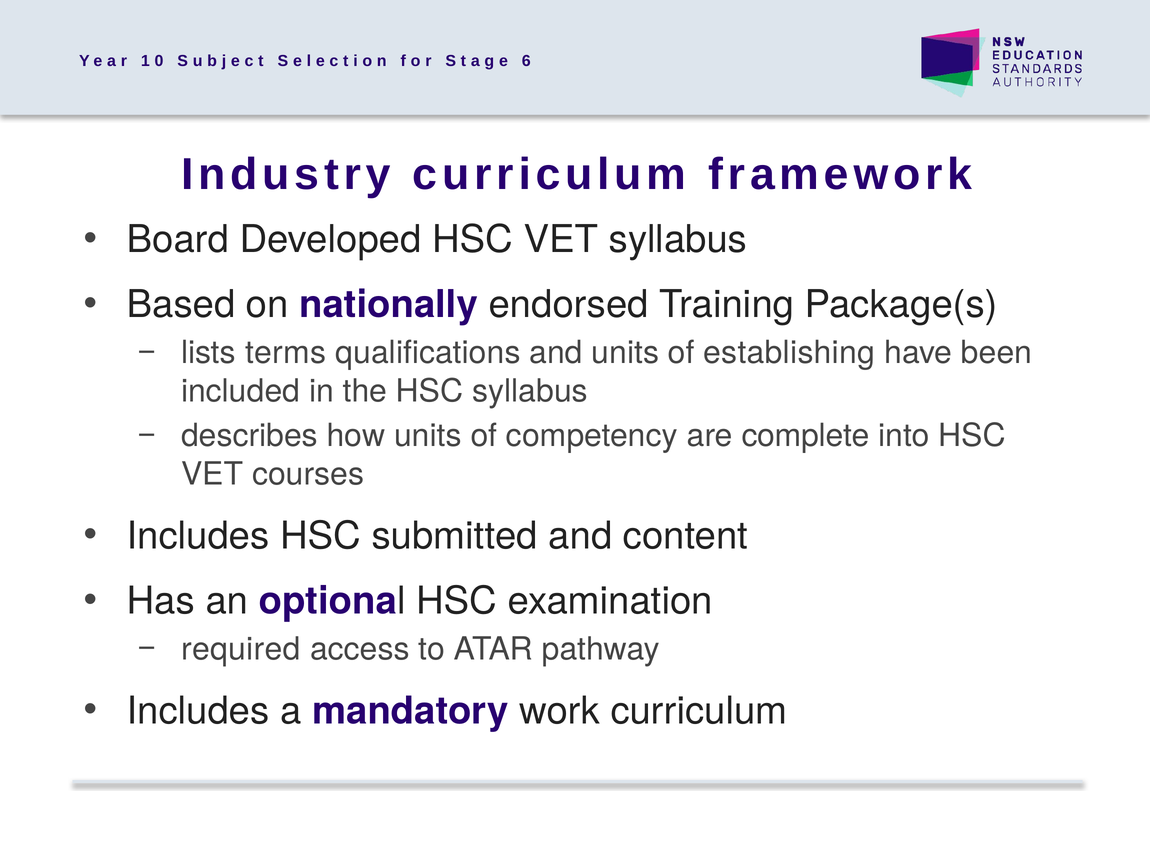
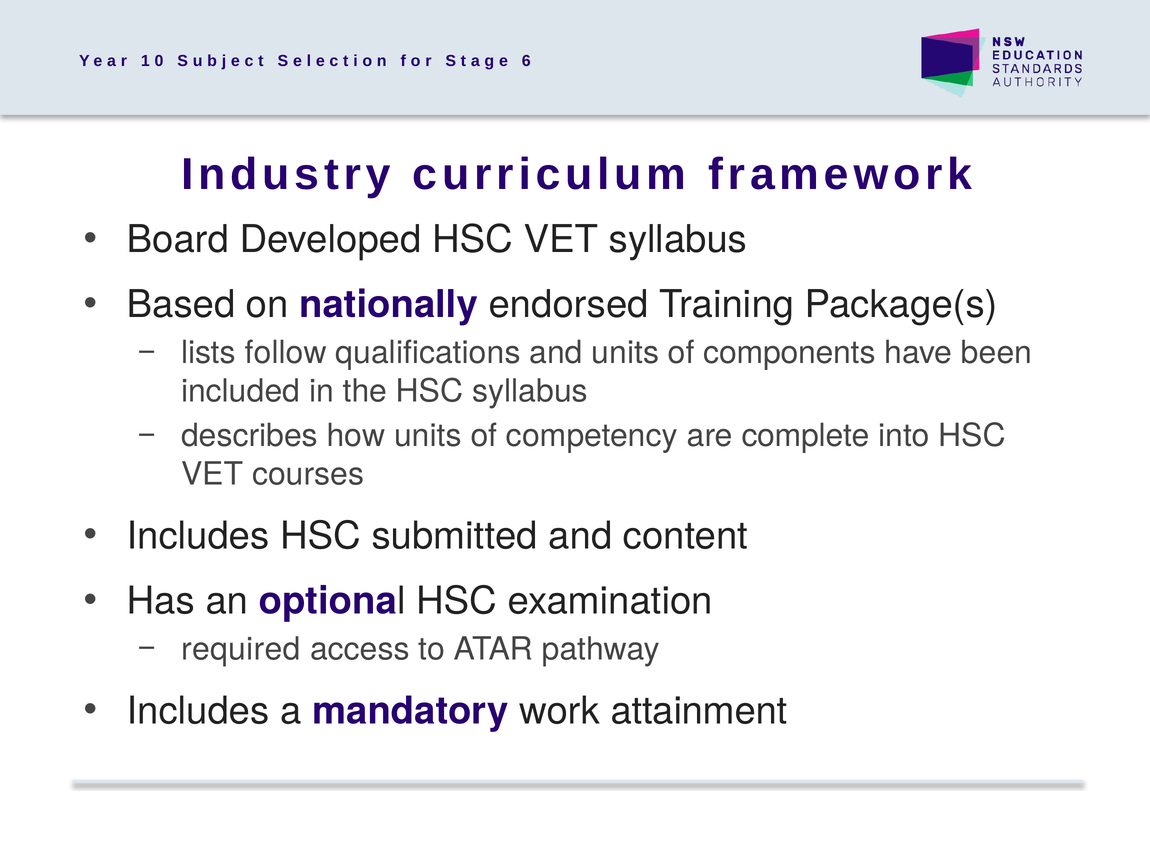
terms: terms -> follow
establishing: establishing -> components
work curriculum: curriculum -> attainment
